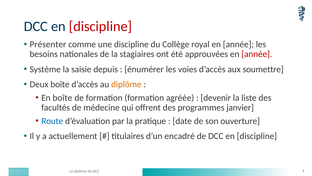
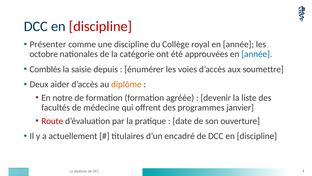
besoins: besoins -> octobre
stagiaires: stagiaires -> catégorie
année at (257, 54) colour: red -> blue
Système: Système -> Comblés
Deux boîte: boîte -> aider
En boîte: boîte -> notre
Route colour: blue -> red
